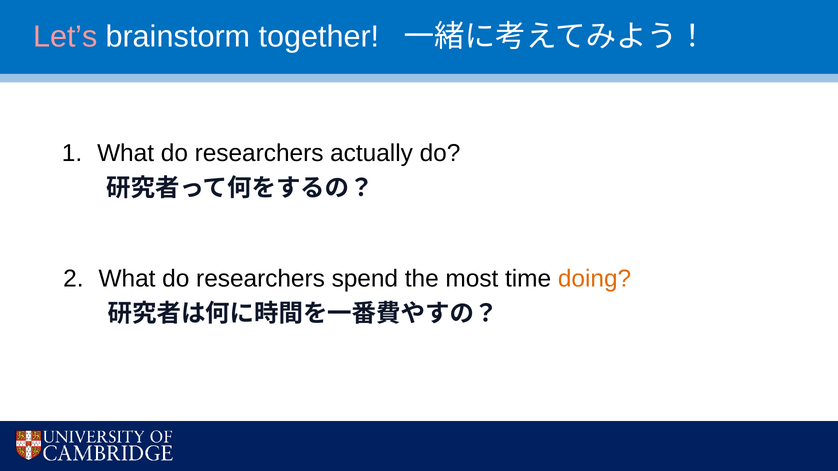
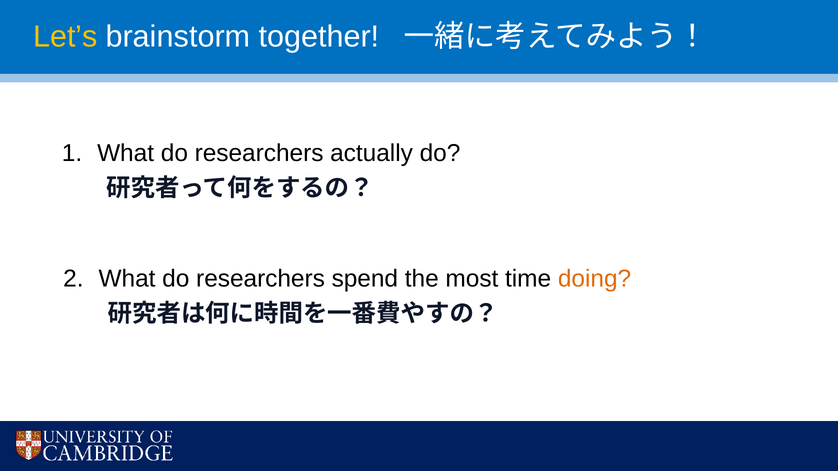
Let’s colour: pink -> yellow
